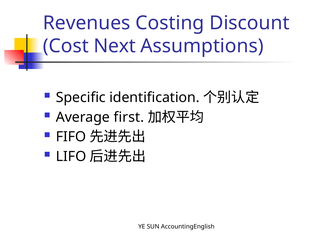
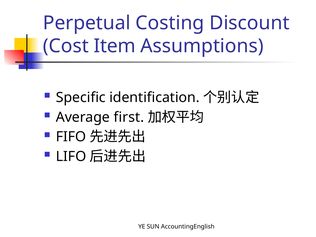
Revenues: Revenues -> Perpetual
Next: Next -> Item
